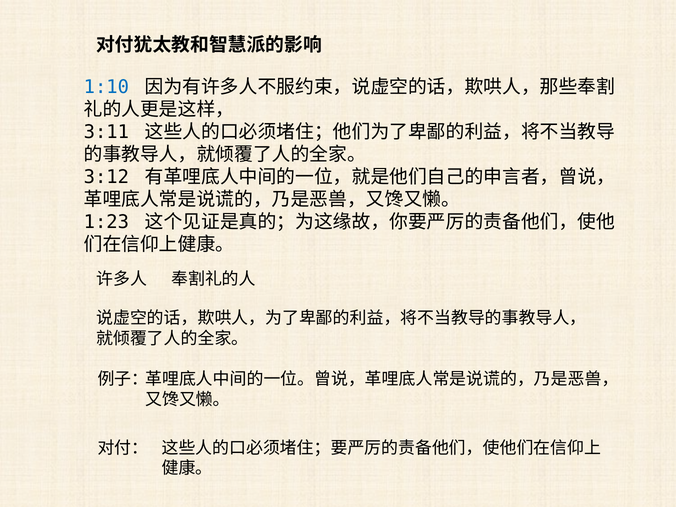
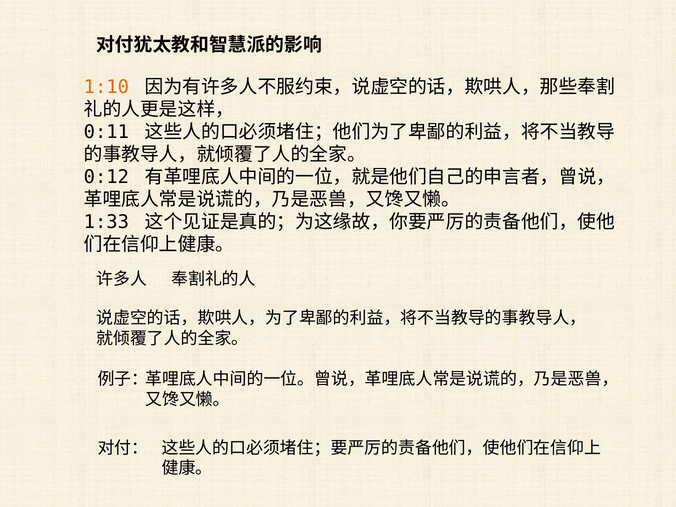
1:10 colour: blue -> orange
3:11: 3:11 -> 0:11
3:12: 3:12 -> 0:12
1:23: 1:23 -> 1:33
